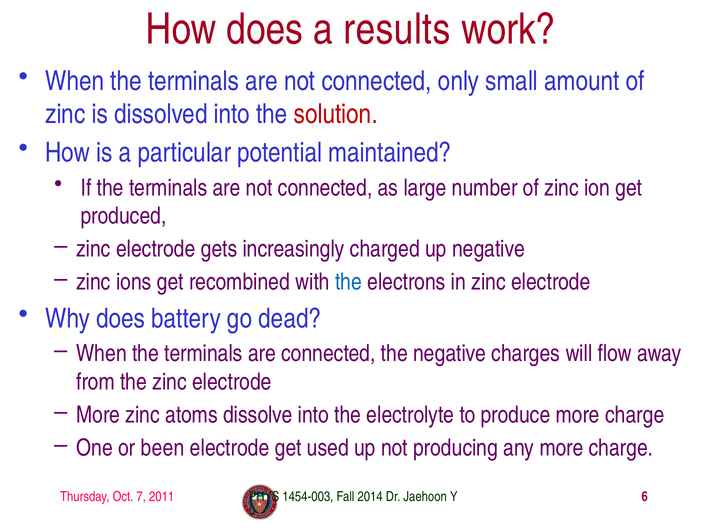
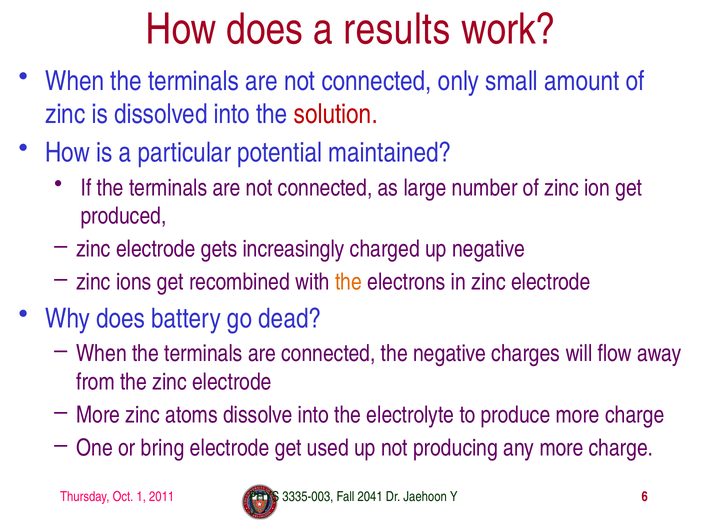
the at (348, 282) colour: blue -> orange
been: been -> bring
7: 7 -> 1
1454-003: 1454-003 -> 3335-003
2014: 2014 -> 2041
